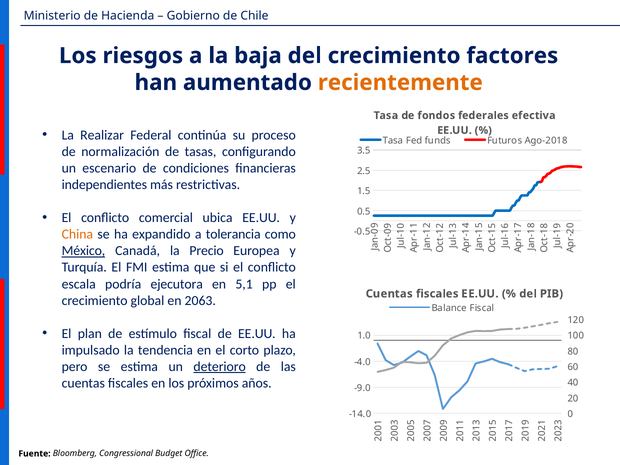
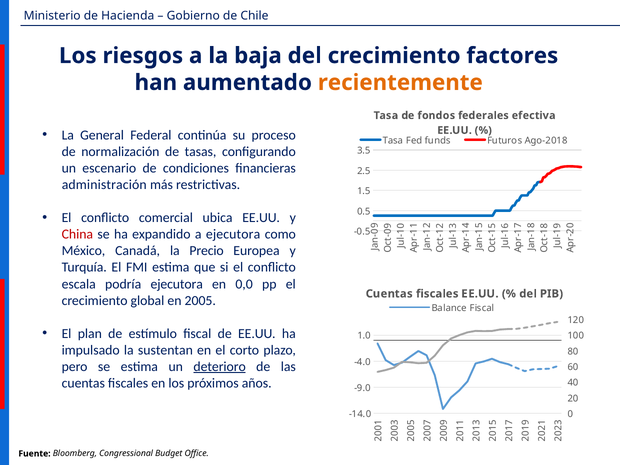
Realizar: Realizar -> General
independientes: independientes -> administración
China colour: orange -> red
a tolerancia: tolerancia -> ejecutora
México underline: present -> none
5,1: 5,1 -> 0,0
2063: 2063 -> 2005
tendencia: tendencia -> sustentan
